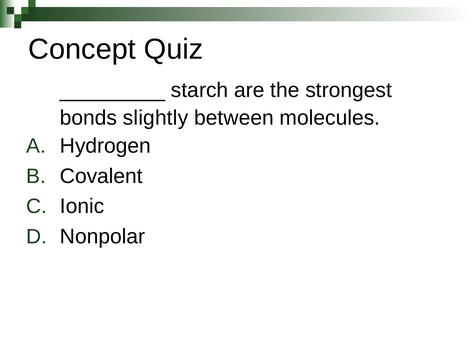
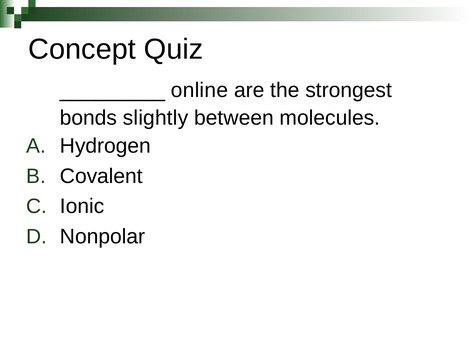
starch: starch -> online
